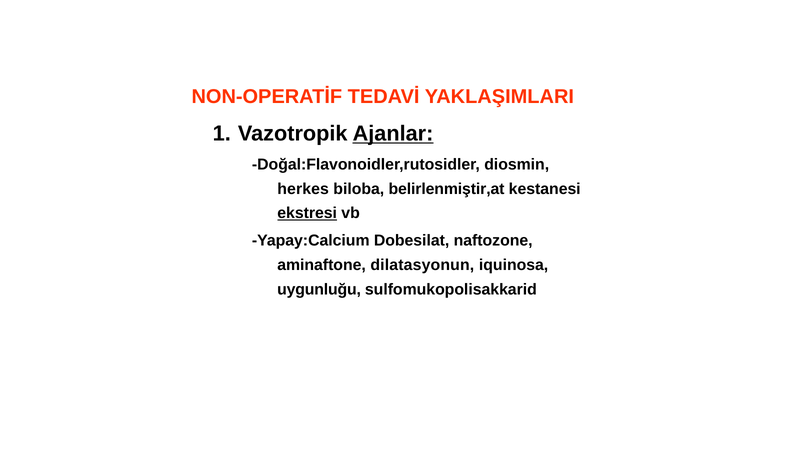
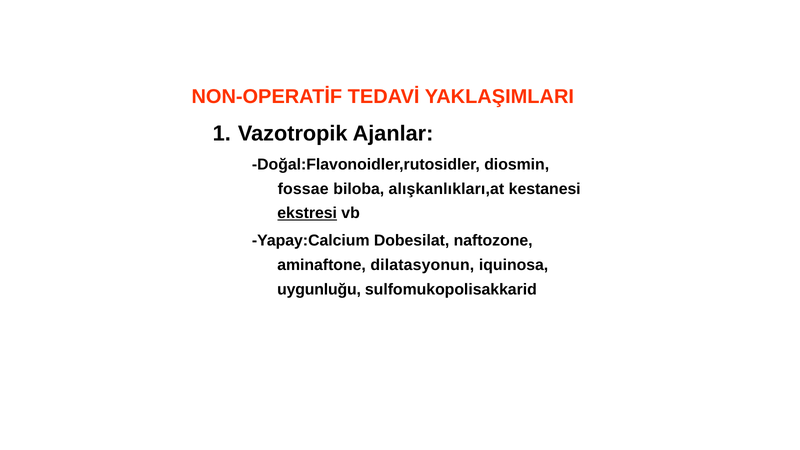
Ajanlar underline: present -> none
herkes: herkes -> fossae
belirlenmiştir,at: belirlenmiştir,at -> alışkanlıkları,at
